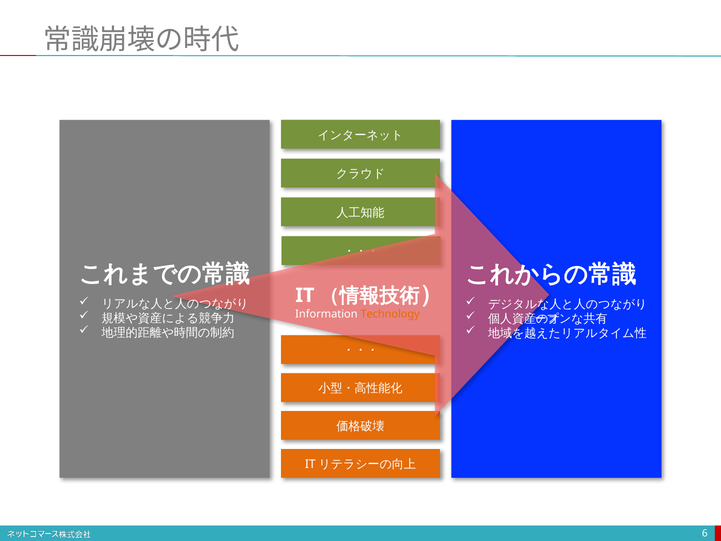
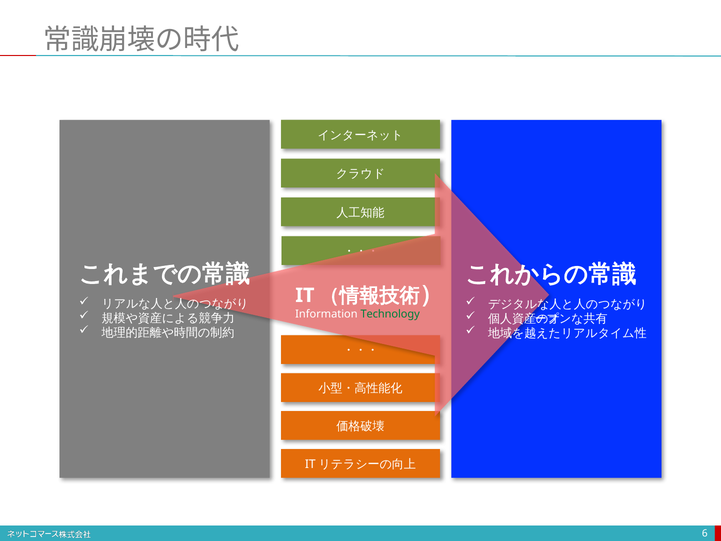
Technology colour: orange -> green
